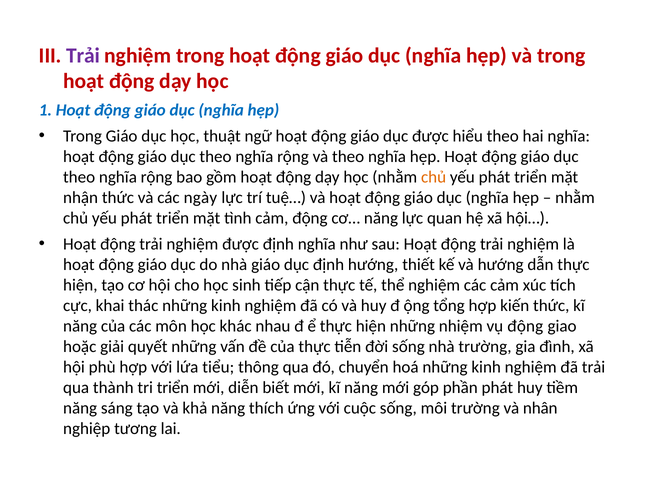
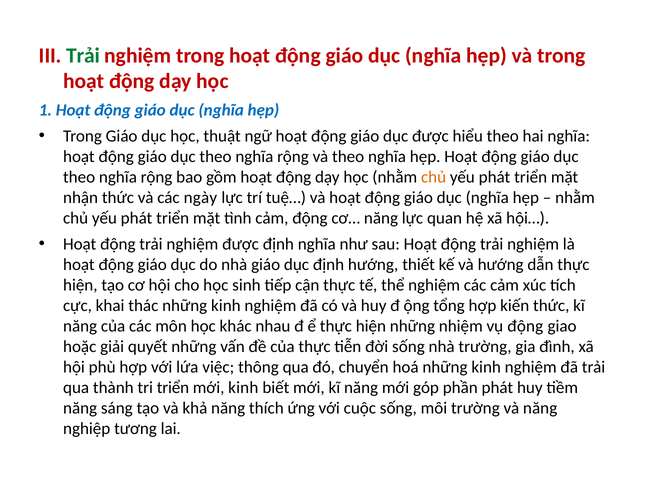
Trải at (83, 55) colour: purple -> green
tiểu: tiểu -> việc
mới diễn: diễn -> kinh
và nhân: nhân -> năng
